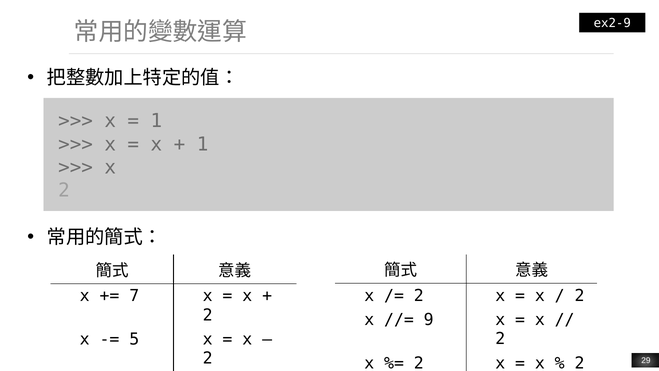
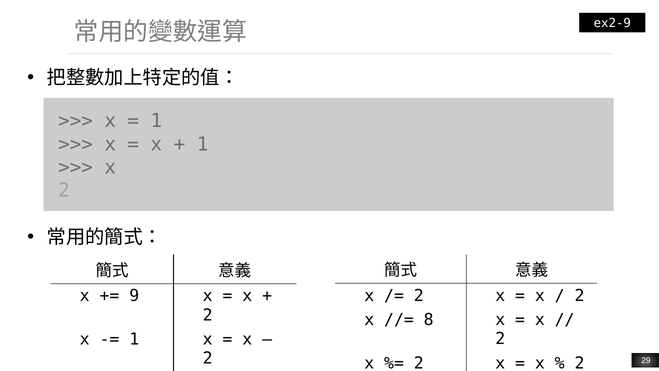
7: 7 -> 9
9: 9 -> 8
5 at (134, 339): 5 -> 1
